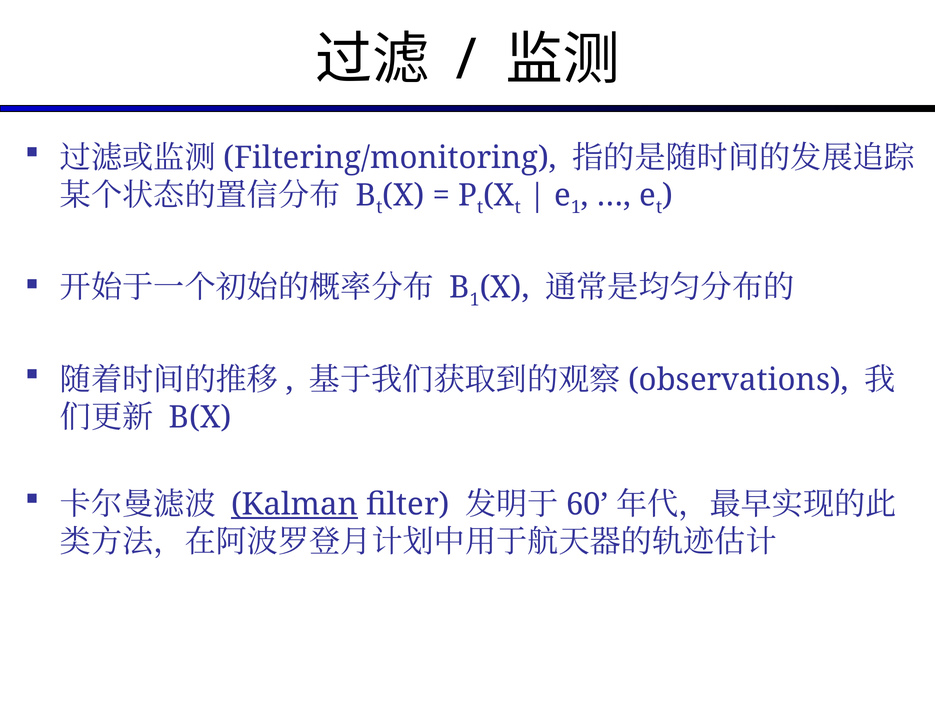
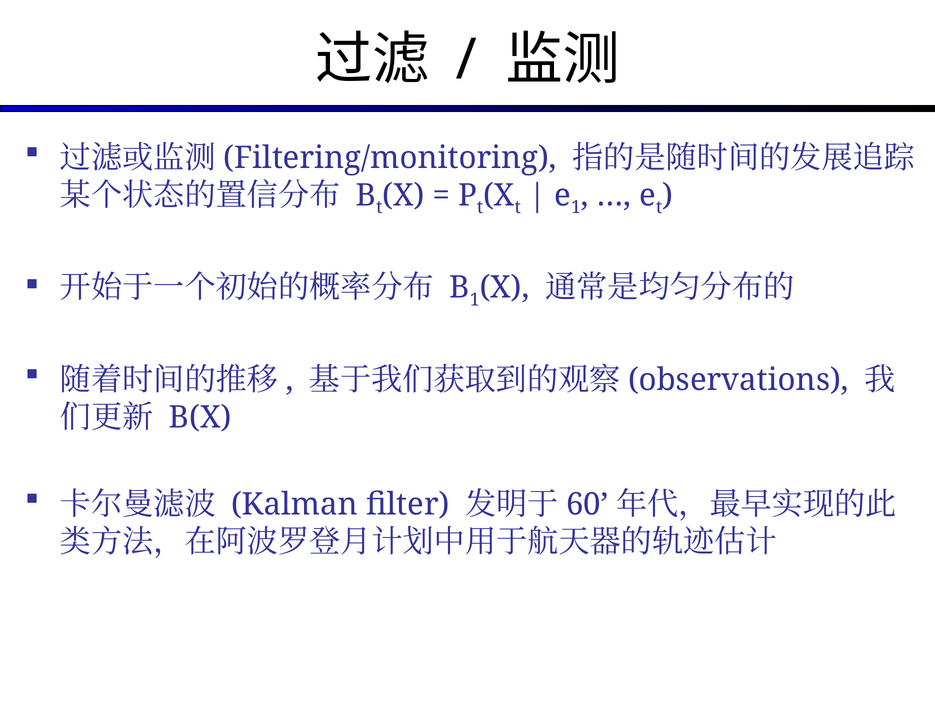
Kalman underline: present -> none
